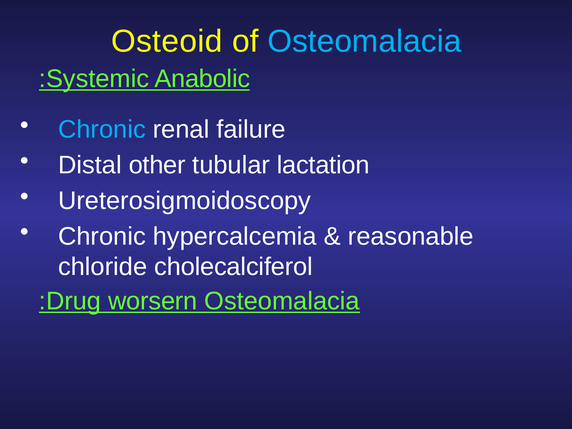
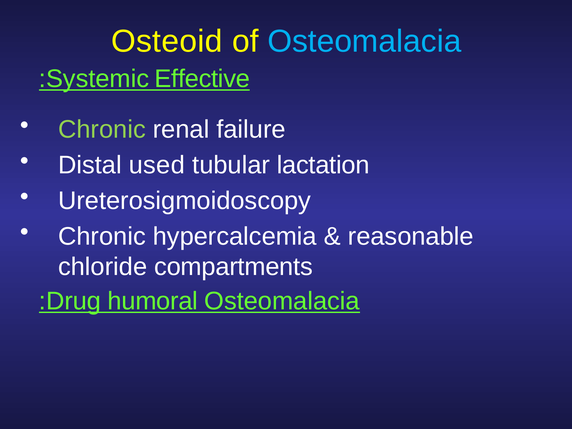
Anabolic: Anabolic -> Effective
Chronic at (102, 130) colour: light blue -> light green
other: other -> used
cholecalciferol: cholecalciferol -> compartments
worsern: worsern -> humoral
